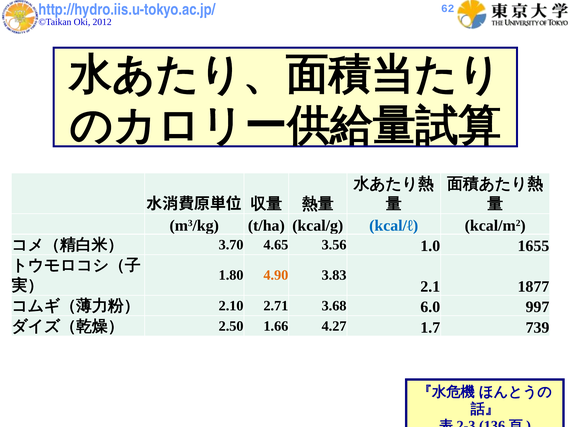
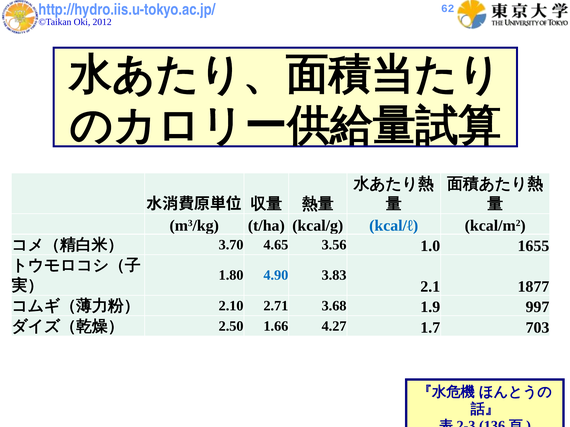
4.90 colour: orange -> blue
6.0: 6.0 -> 1.9
739: 739 -> 703
